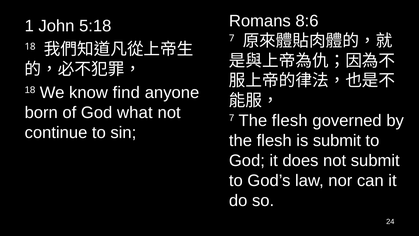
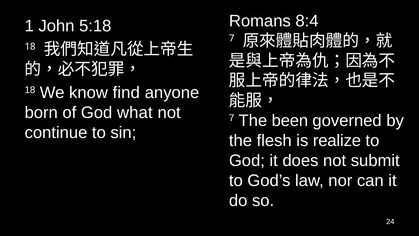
8:6: 8:6 -> 8:4
7 The flesh: flesh -> been
is submit: submit -> realize
